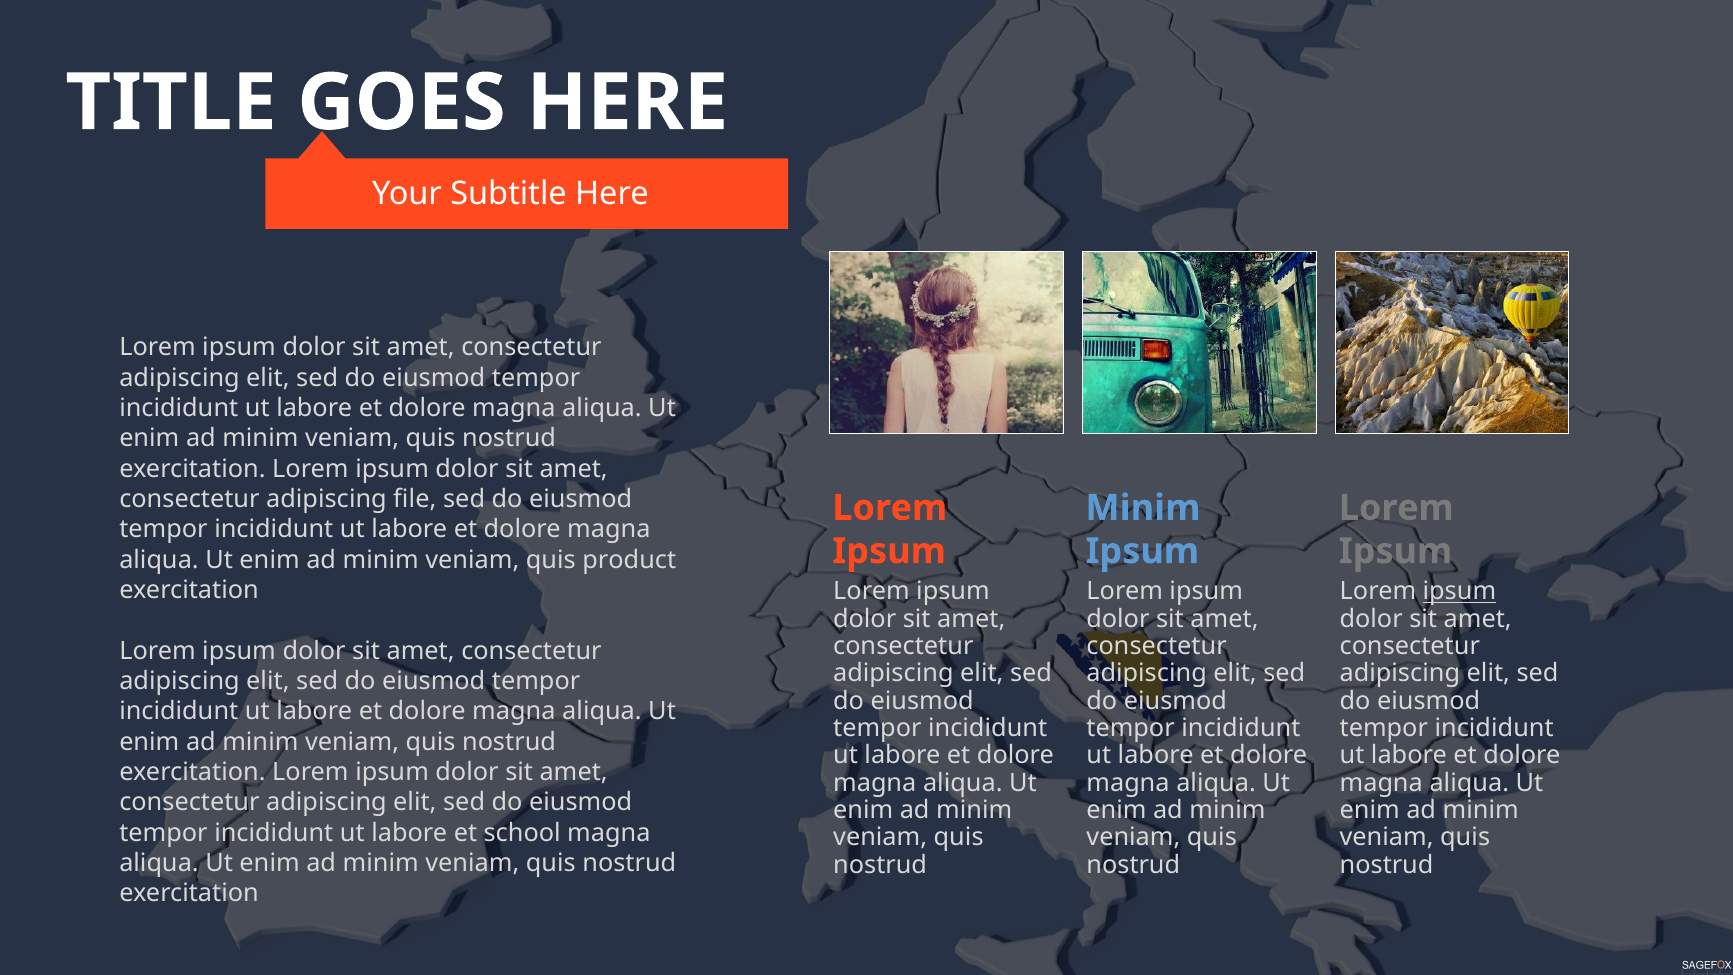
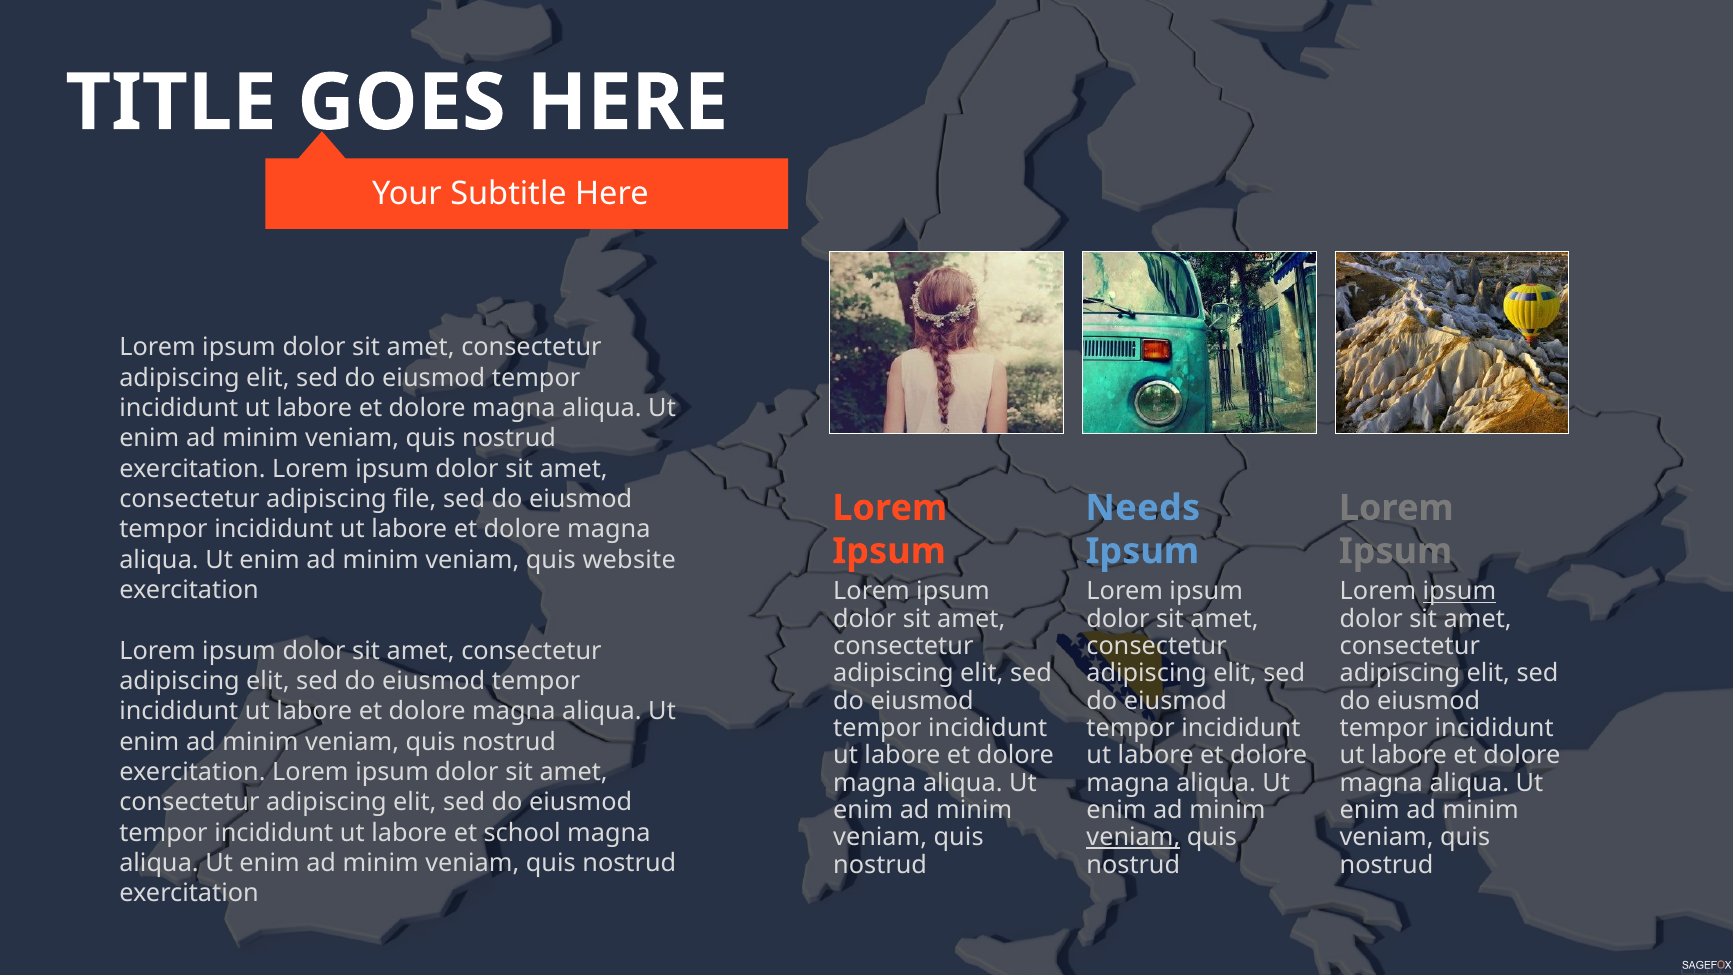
Minim at (1143, 508): Minim -> Needs
product: product -> website
veniam at (1133, 837) underline: none -> present
